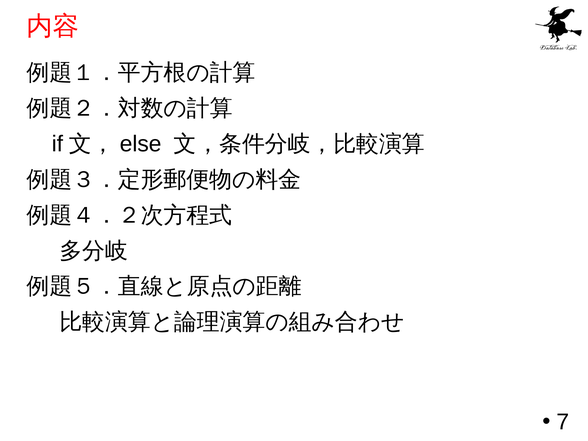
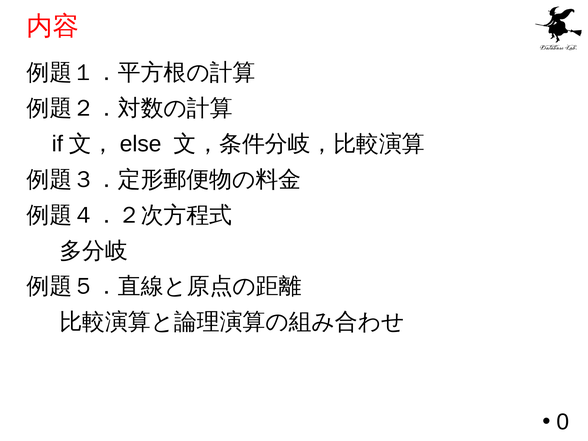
7: 7 -> 0
